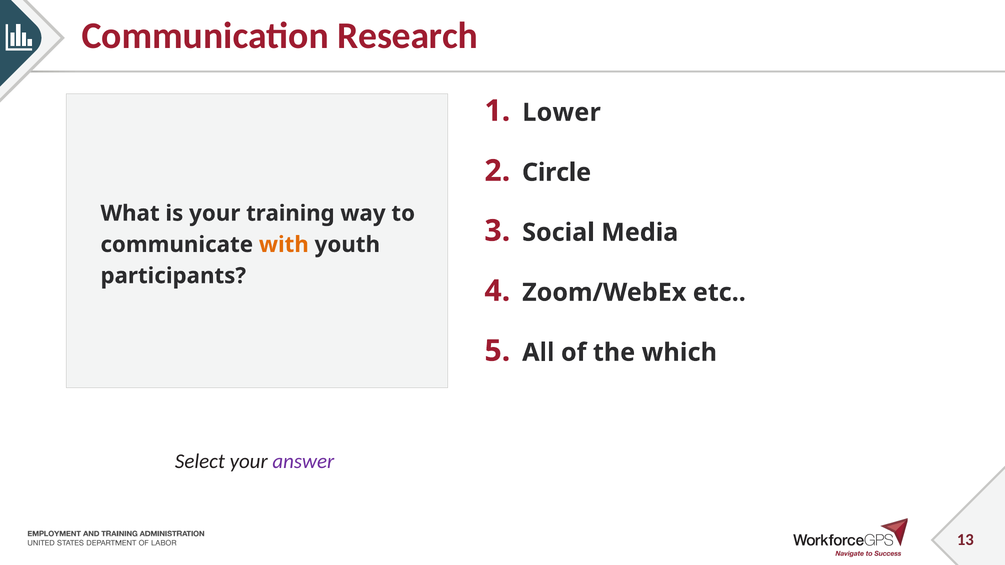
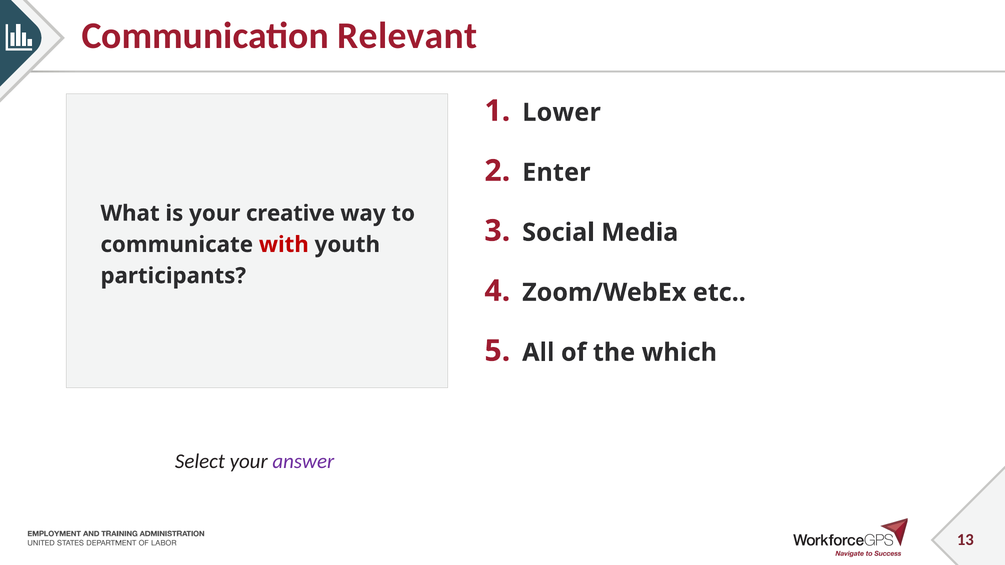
Research: Research -> Relevant
Circle: Circle -> Enter
training: training -> creative
with colour: orange -> red
